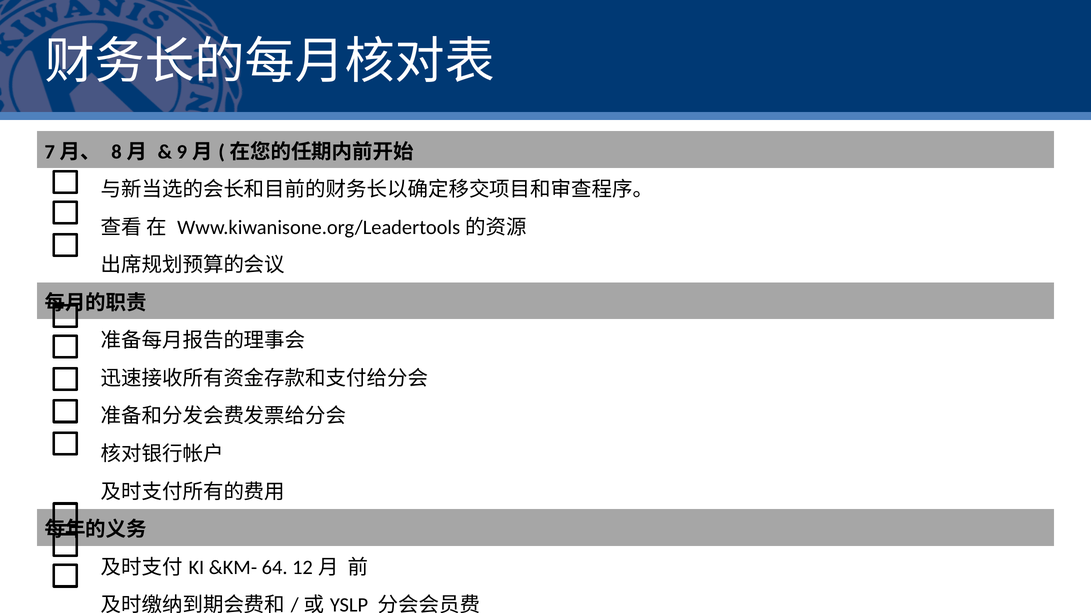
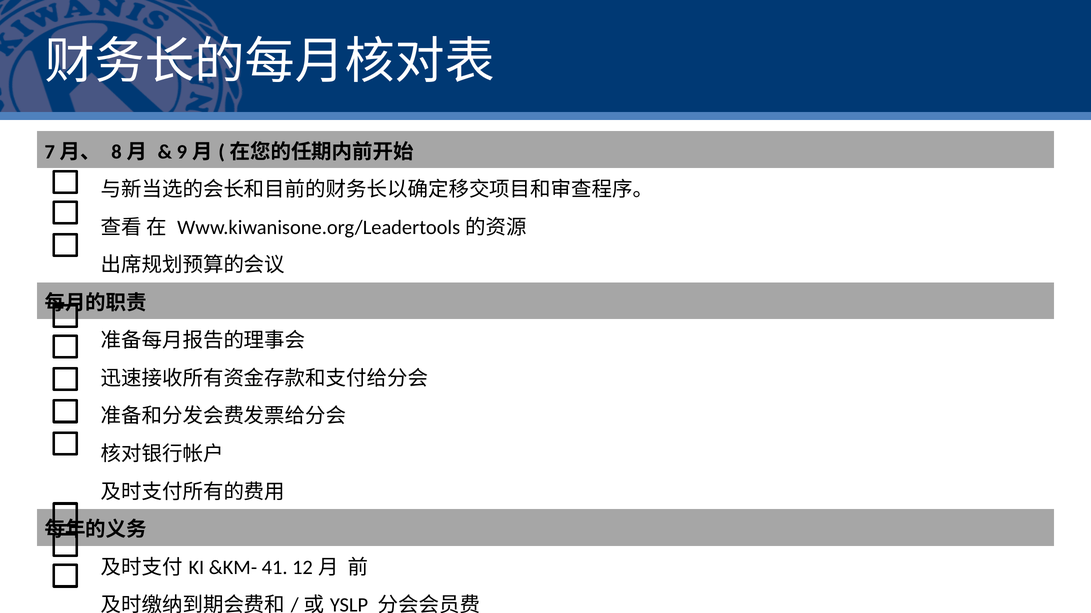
64: 64 -> 41
